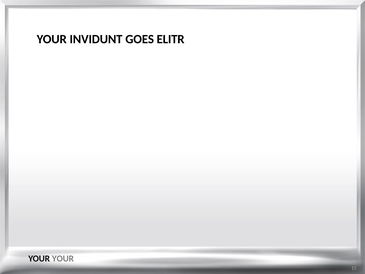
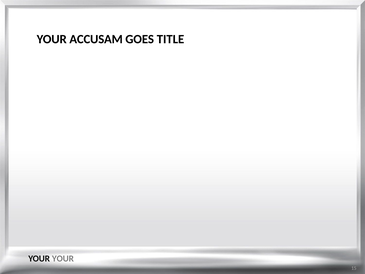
INVIDUNT: INVIDUNT -> ACCUSAM
ELITR: ELITR -> TITLE
